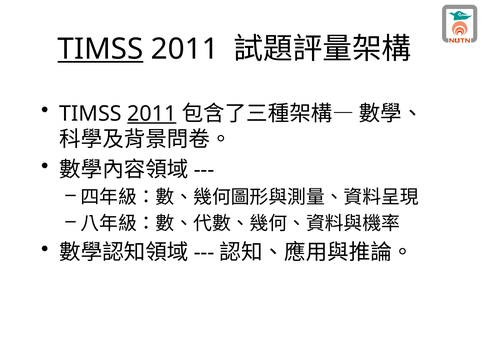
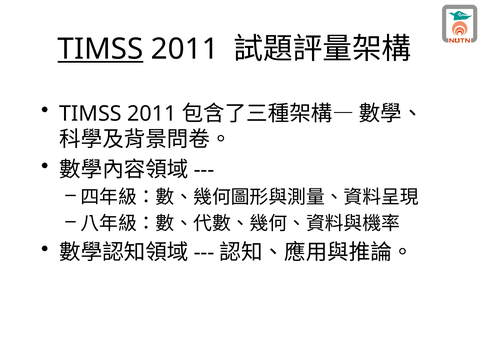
2011 at (152, 114) underline: present -> none
